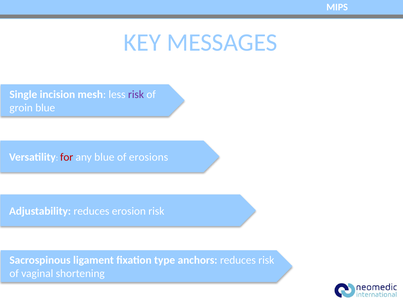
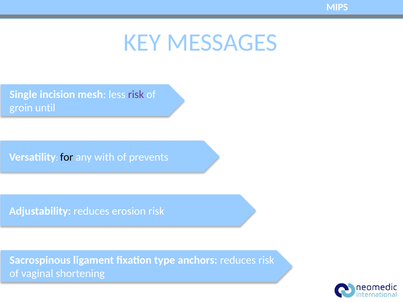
groin blue: blue -> until
for colour: red -> black
any blue: blue -> with
erosions: erosions -> prevents
